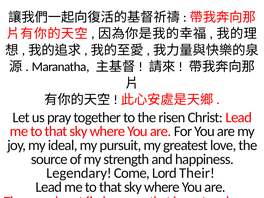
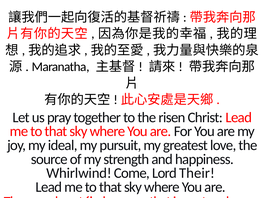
Legendary: Legendary -> Whirlwind
